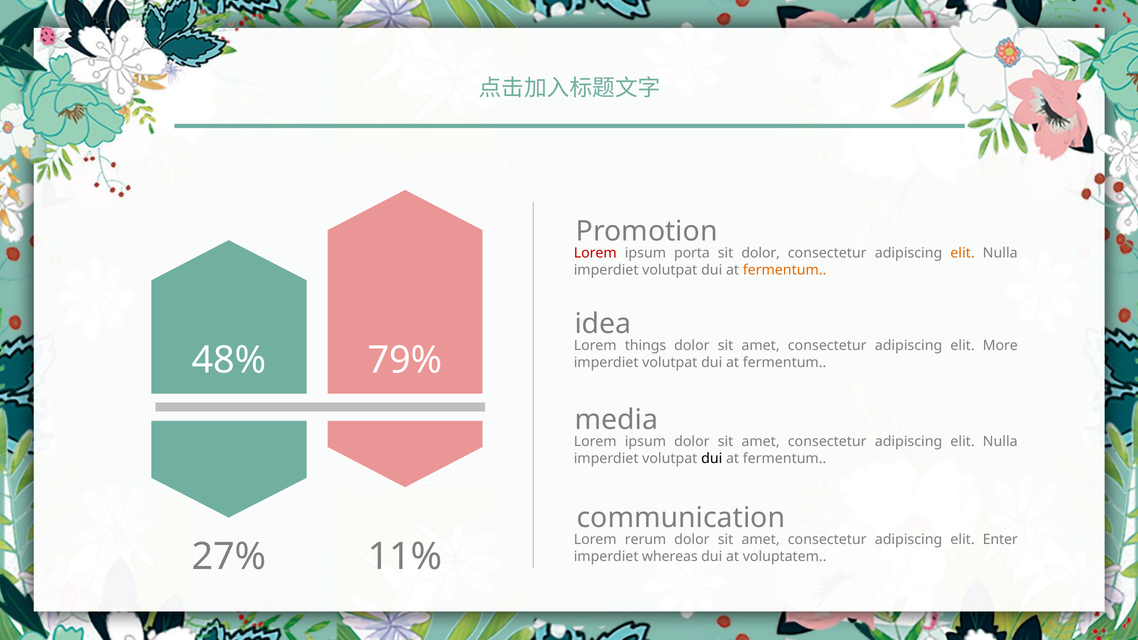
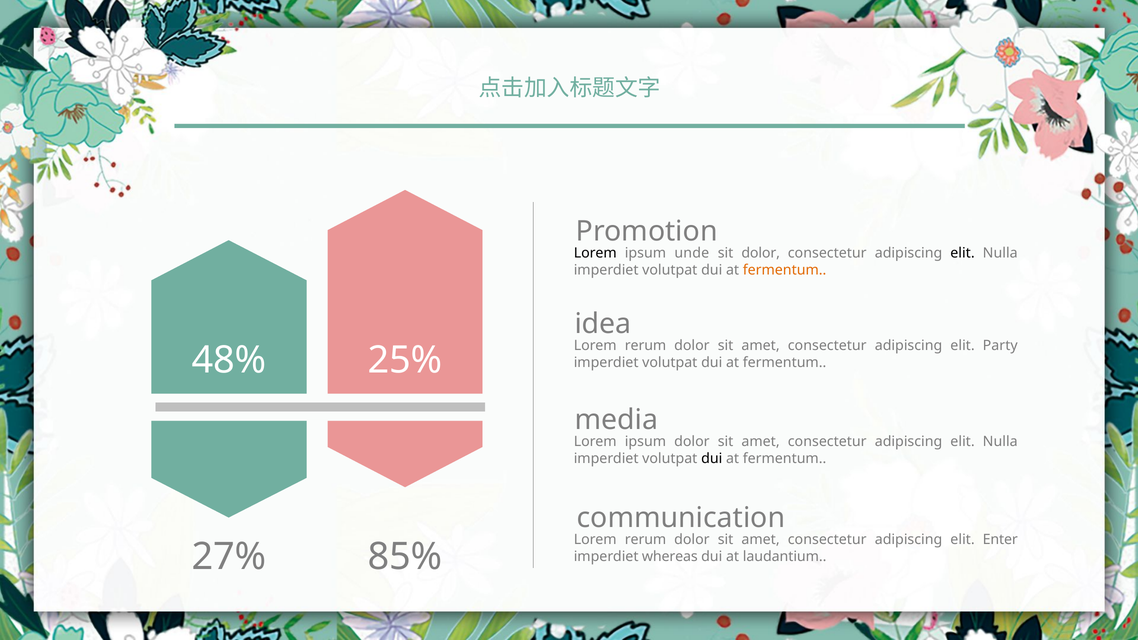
Lorem at (595, 253) colour: red -> black
porta: porta -> unde
elit at (963, 253) colour: orange -> black
things at (646, 346): things -> rerum
More: More -> Party
79%: 79% -> 25%
11%: 11% -> 85%
voluptatem: voluptatem -> laudantium
